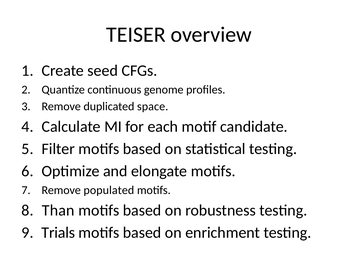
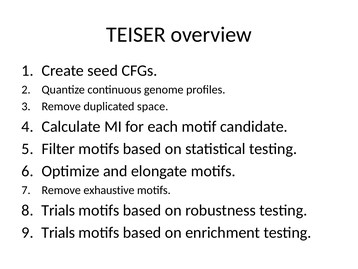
populated: populated -> exhaustive
Than at (58, 210): Than -> Trials
